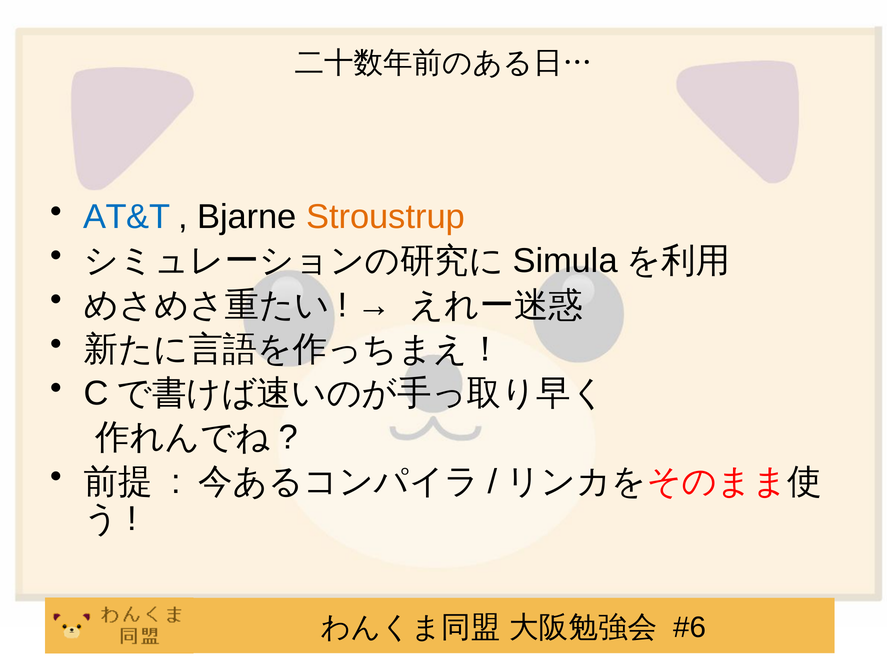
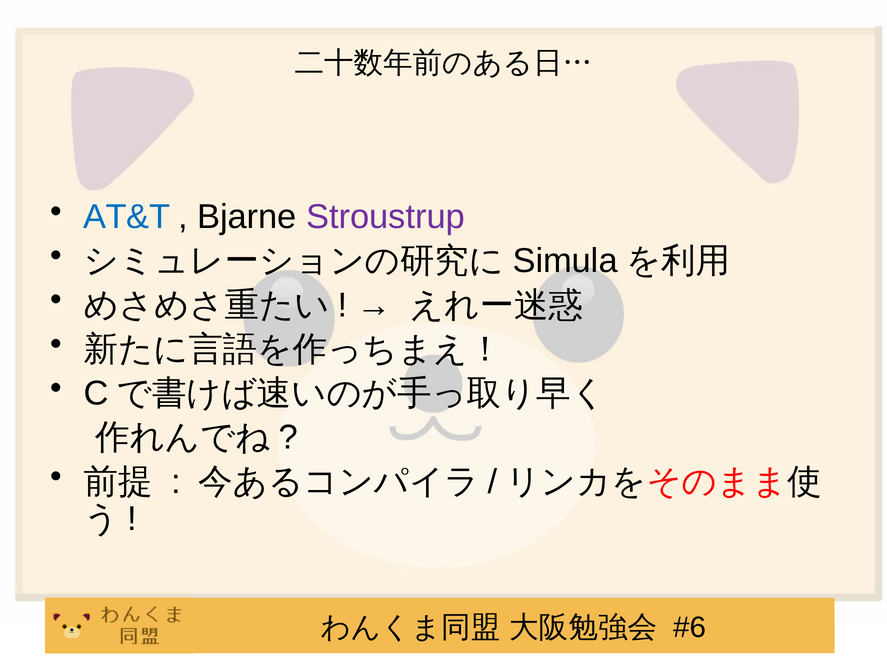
Stroustrup colour: orange -> purple
